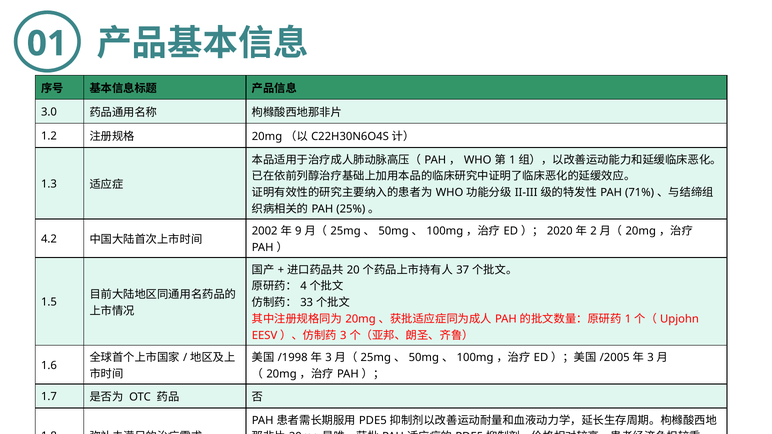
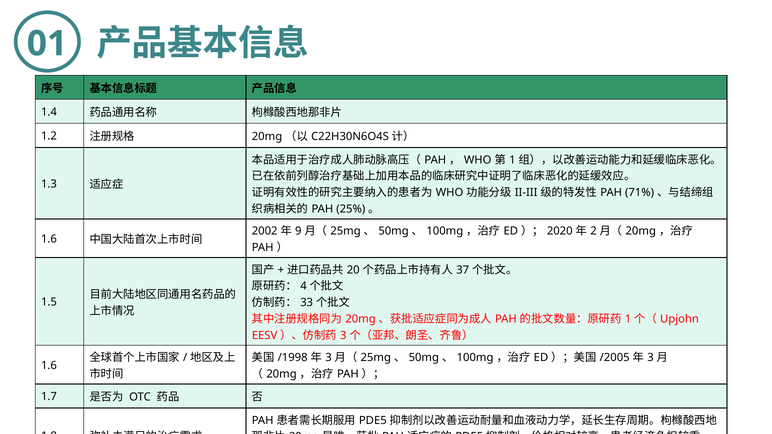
3.0: 3.0 -> 1.4
4.2 at (49, 239): 4.2 -> 1.6
